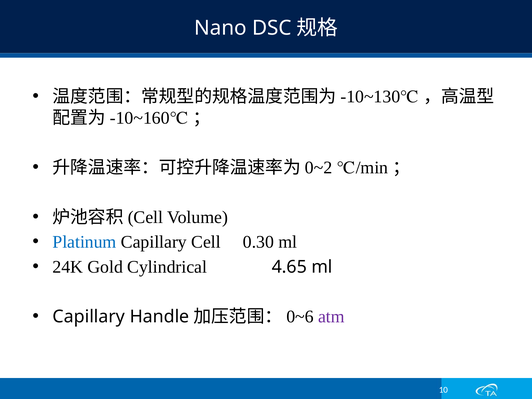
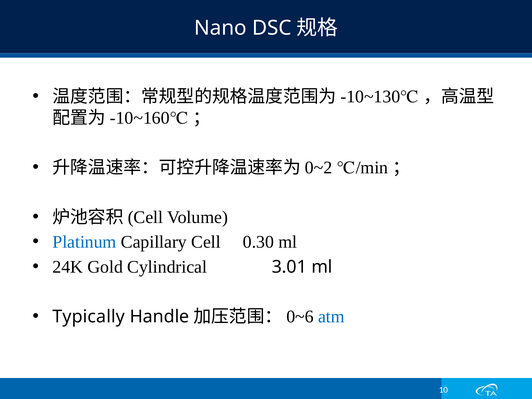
4.65: 4.65 -> 3.01
Capillary at (89, 317): Capillary -> Typically
atm colour: purple -> blue
